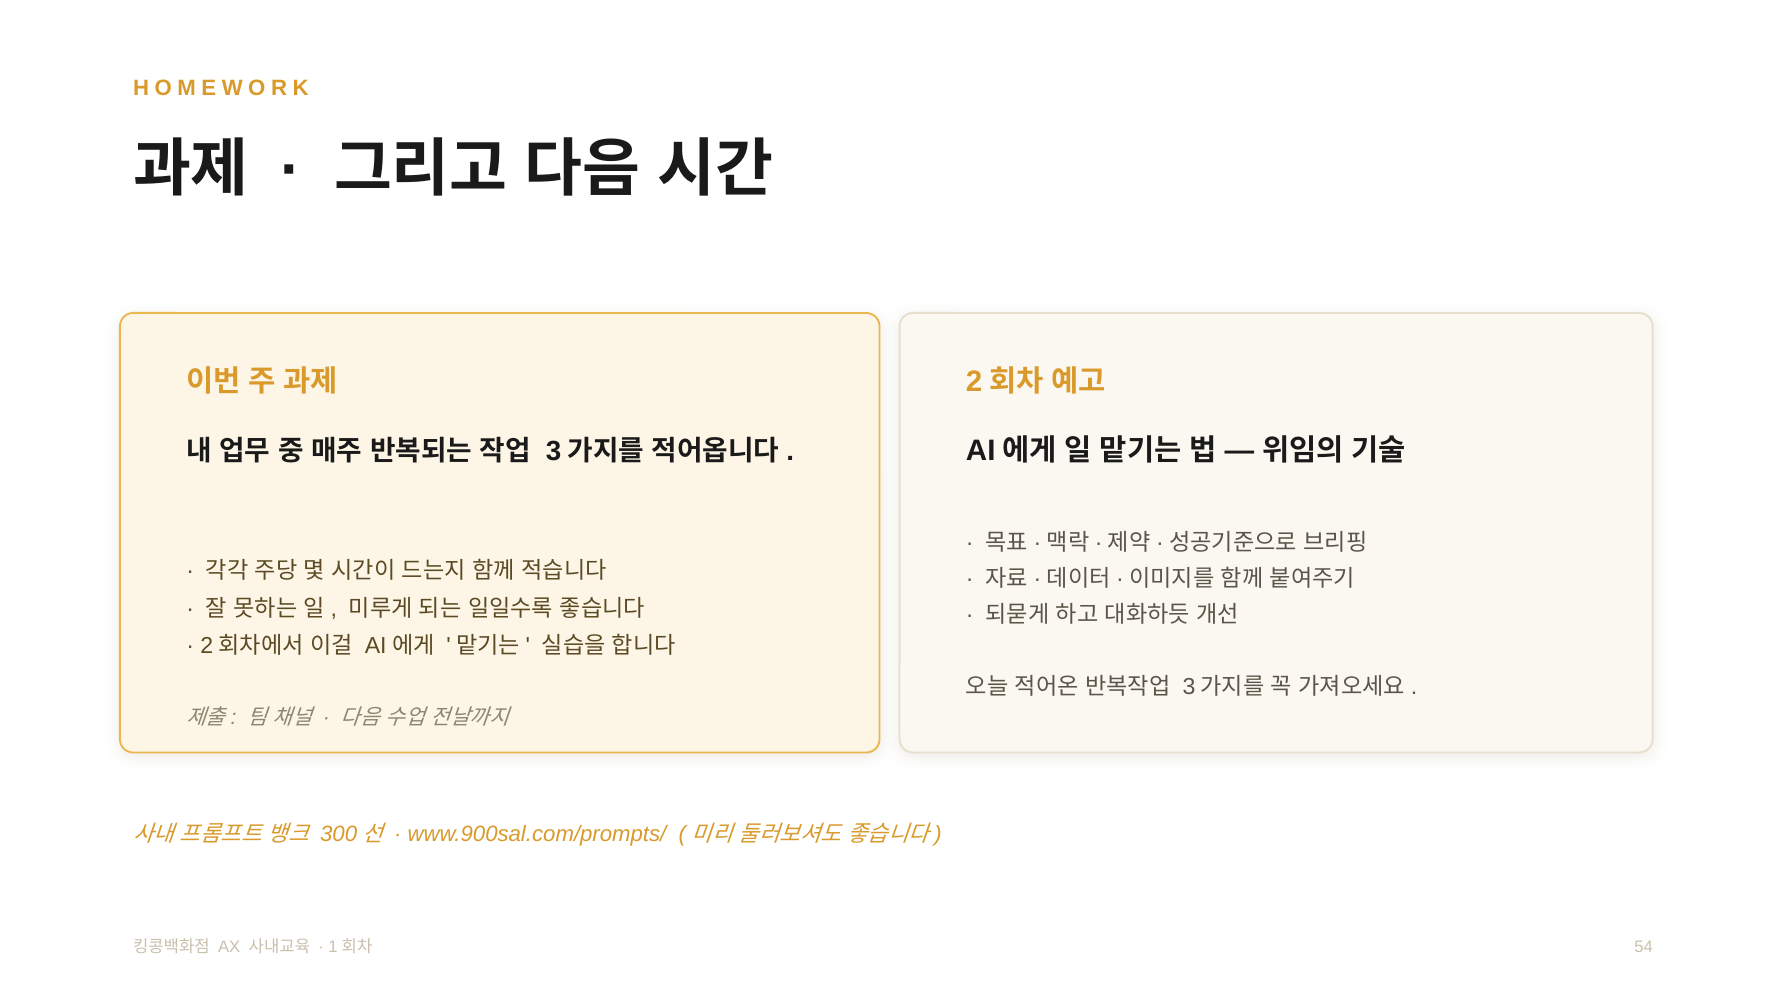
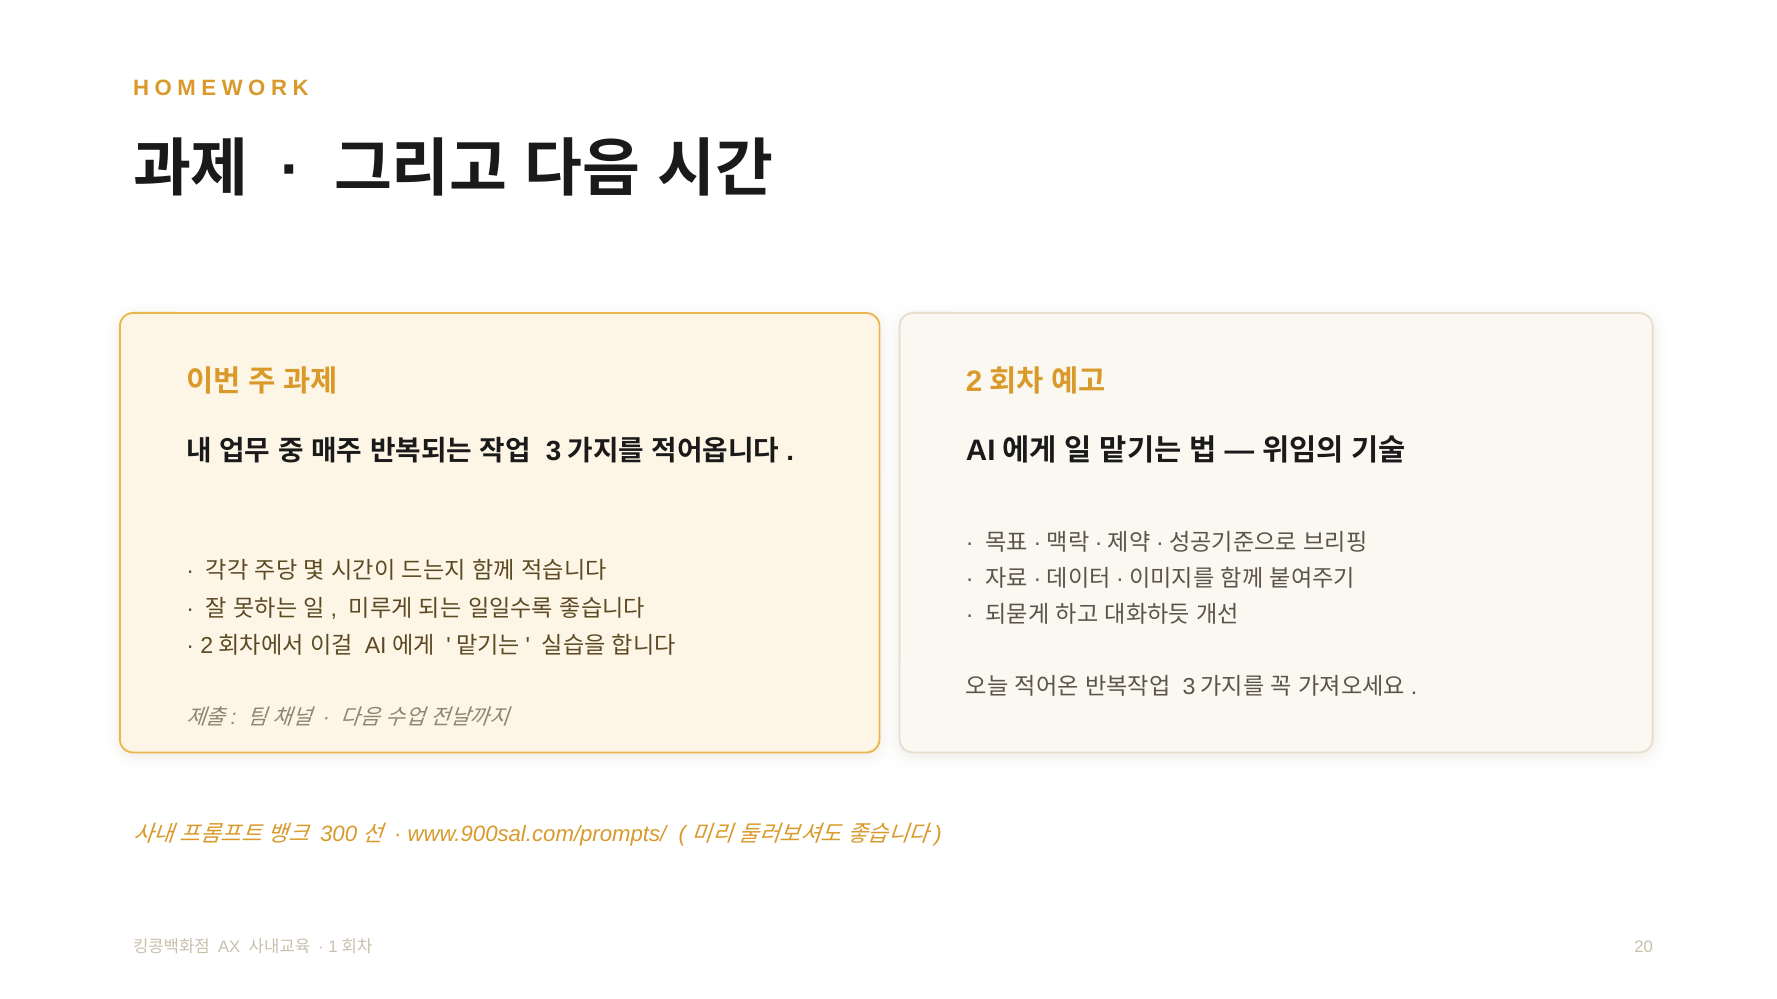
54: 54 -> 20
